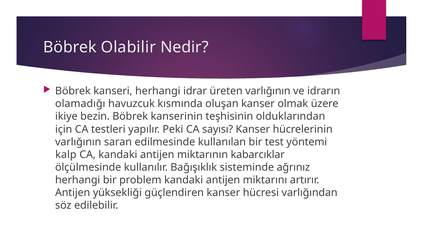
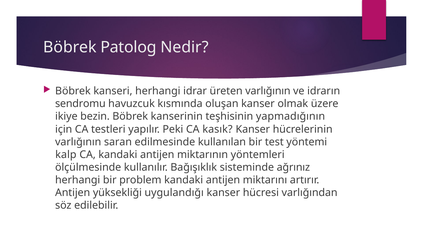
Olabilir: Olabilir -> Patolog
olamadığı: olamadığı -> sendromu
olduklarından: olduklarından -> yapmadığının
sayısı: sayısı -> kasık
kabarcıklar: kabarcıklar -> yöntemleri
güçlendiren: güçlendiren -> uygulandığı
